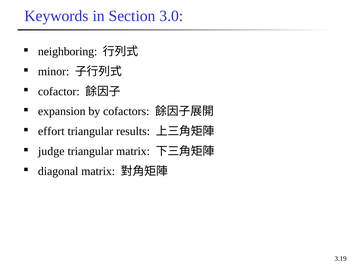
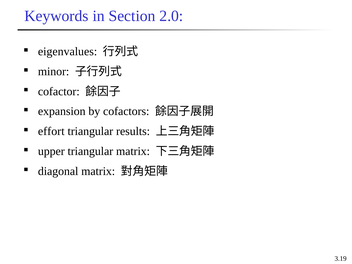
3.0: 3.0 -> 2.0
neighboring: neighboring -> eigenvalues
judge: judge -> upper
